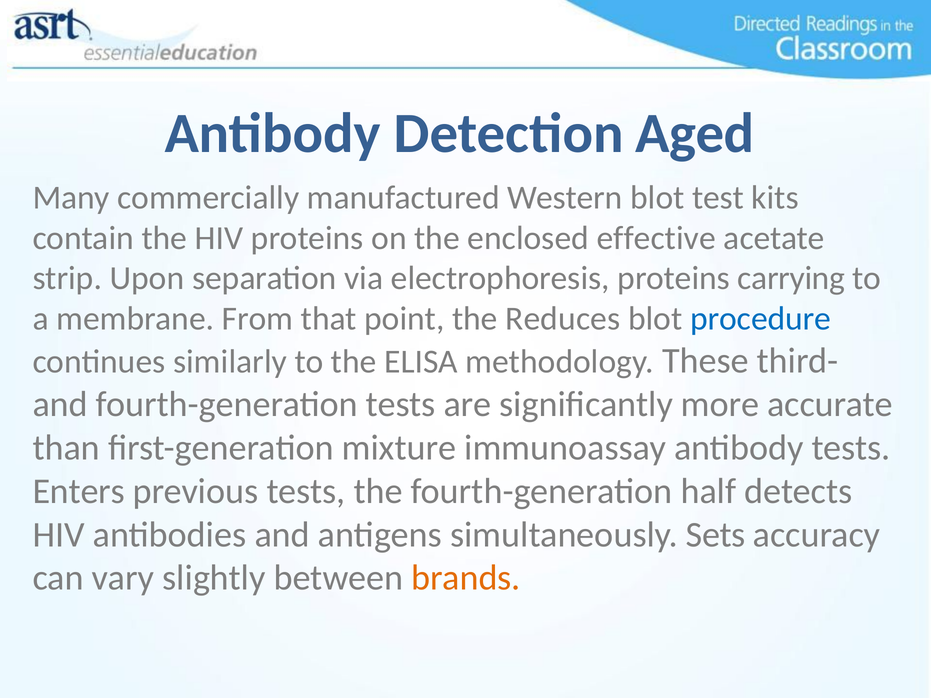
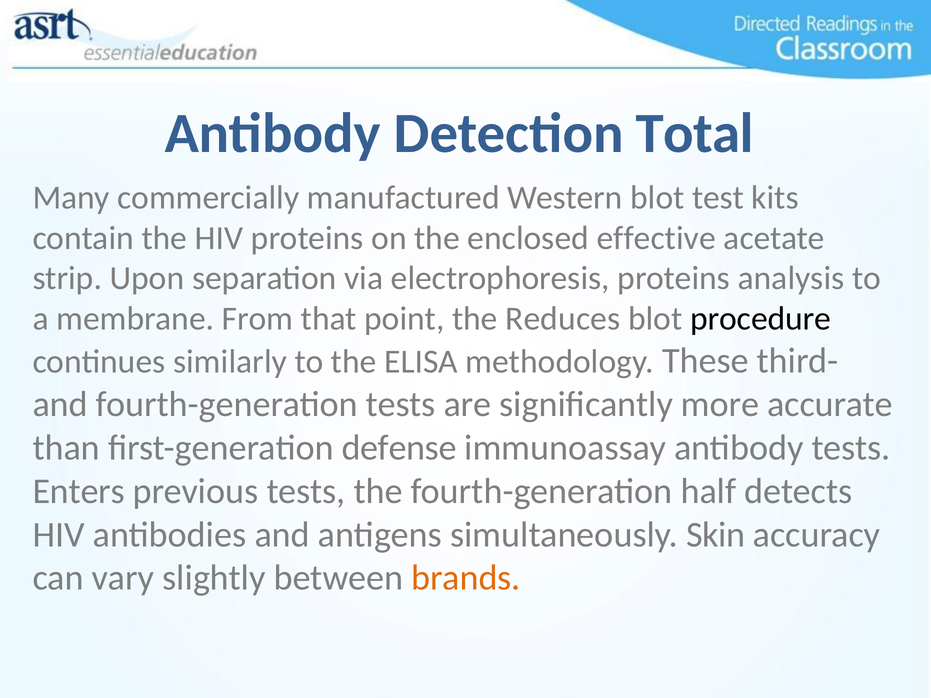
Aged: Aged -> Total
carrying: carrying -> analysis
procedure colour: blue -> black
mixture: mixture -> defense
Sets: Sets -> Skin
